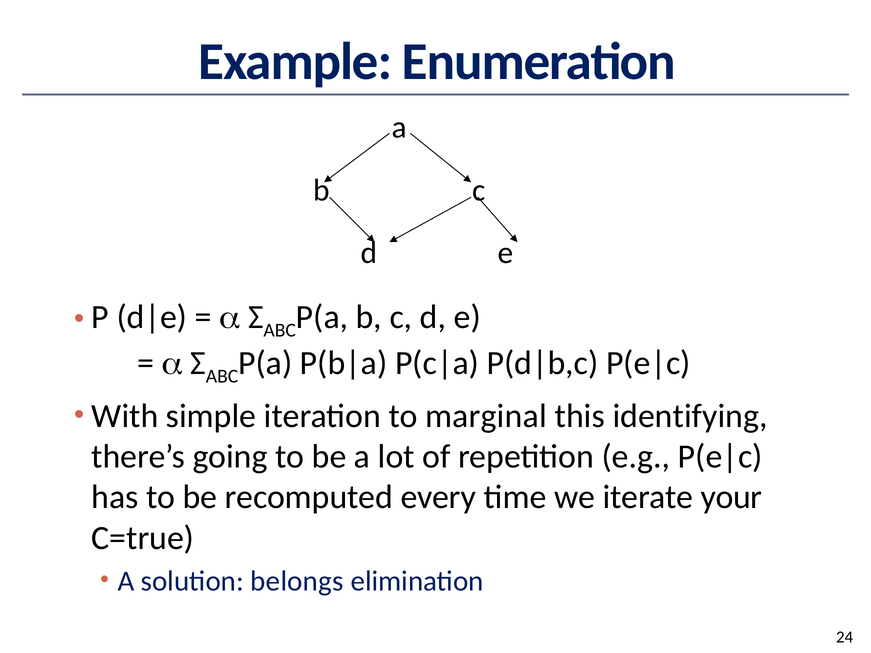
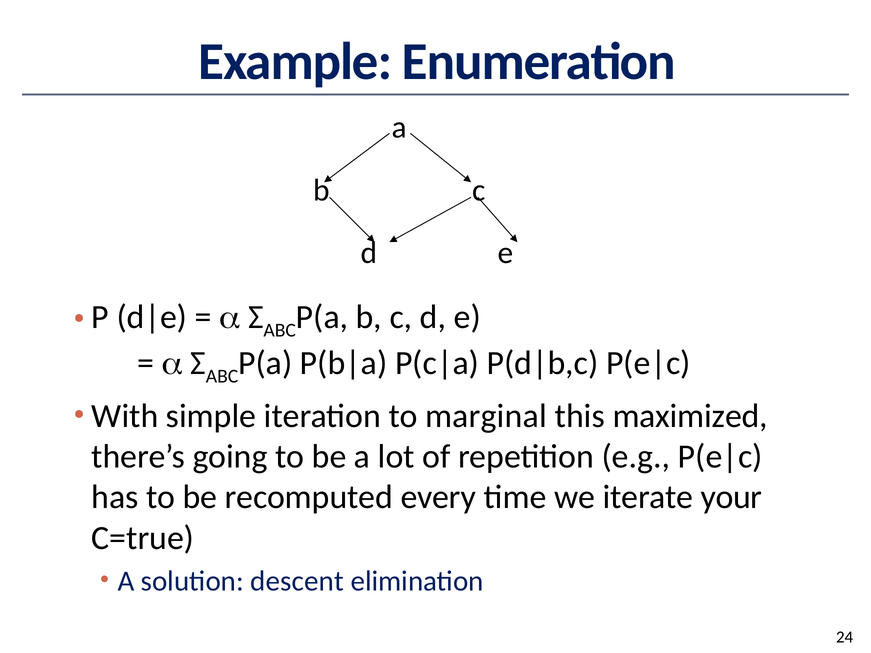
identifying: identifying -> maximized
belongs: belongs -> descent
